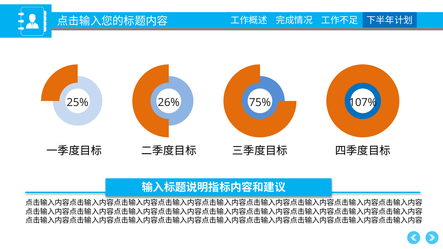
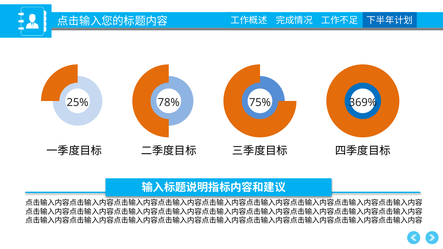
26%: 26% -> 78%
107%: 107% -> 369%
